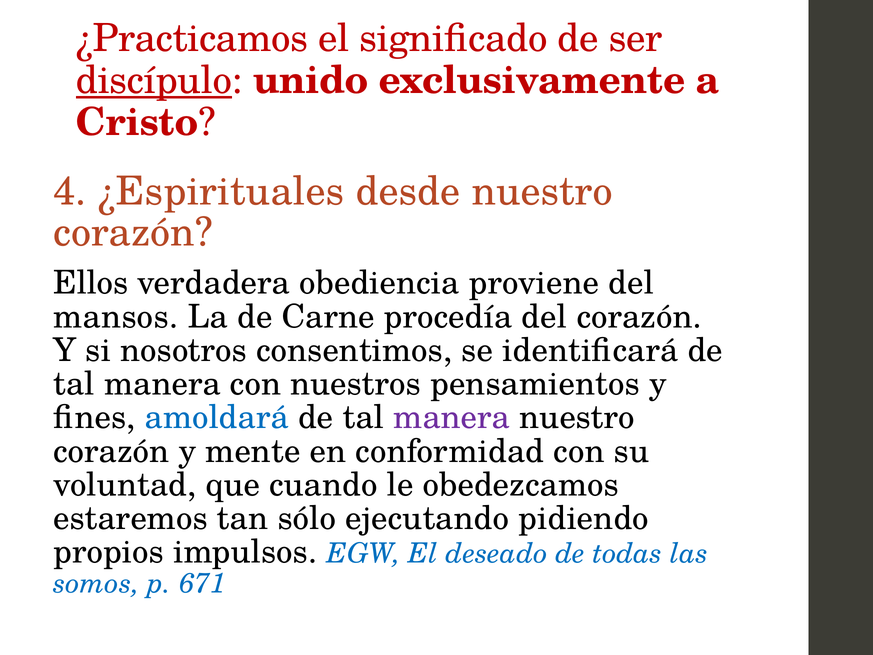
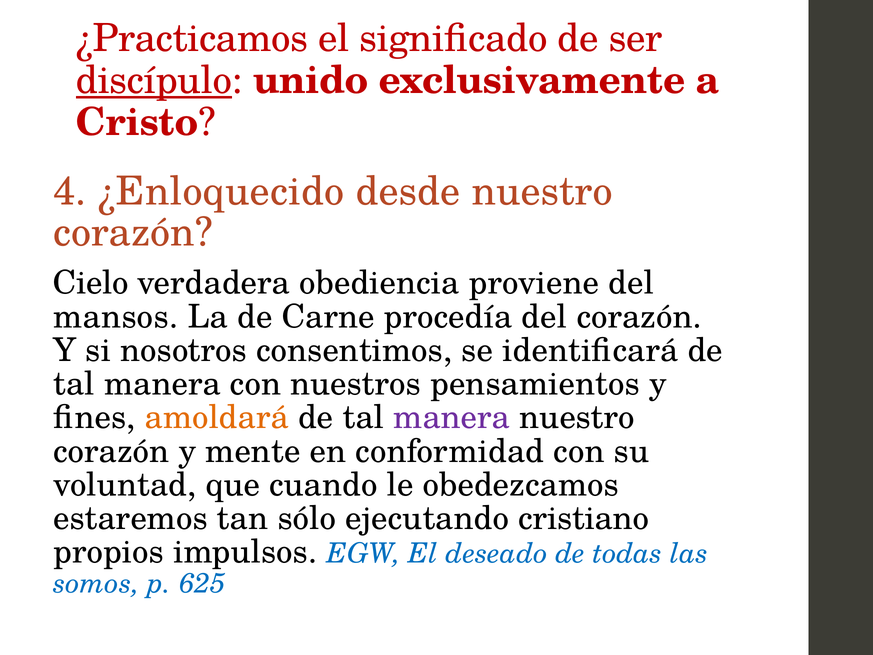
¿Espirituales: ¿Espirituales -> ¿Enloquecido
Ellos: Ellos -> Cielo
amoldará colour: blue -> orange
pidiendo: pidiendo -> cristiano
671: 671 -> 625
